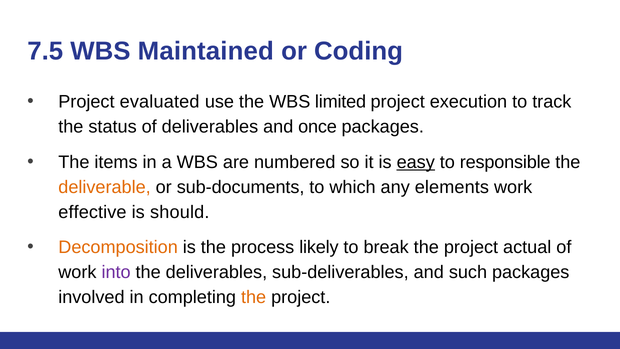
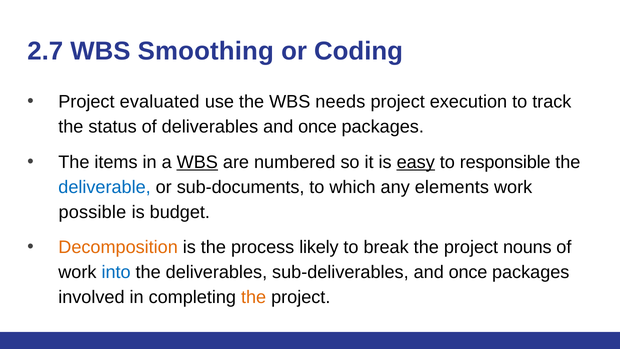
7.5: 7.5 -> 2.7
Maintained: Maintained -> Smoothing
limited: limited -> needs
WBS at (197, 162) underline: none -> present
deliverable colour: orange -> blue
effective: effective -> possible
should: should -> budget
actual: actual -> nouns
into colour: purple -> blue
sub-deliverables and such: such -> once
